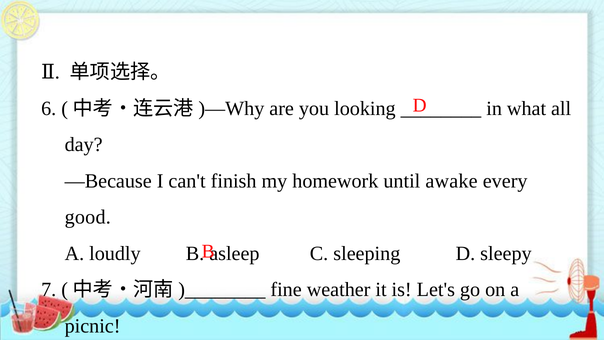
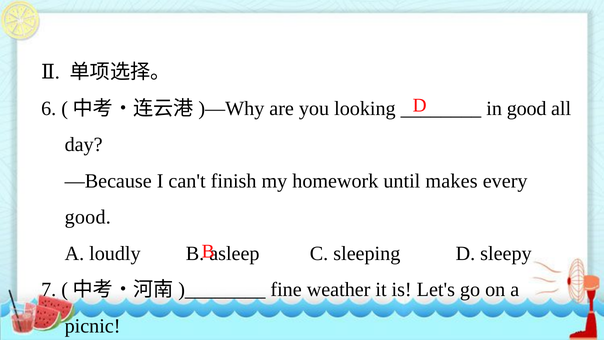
in what: what -> good
awake: awake -> makes
